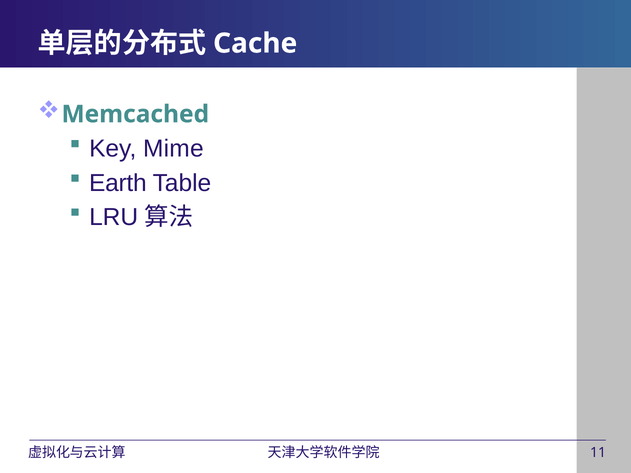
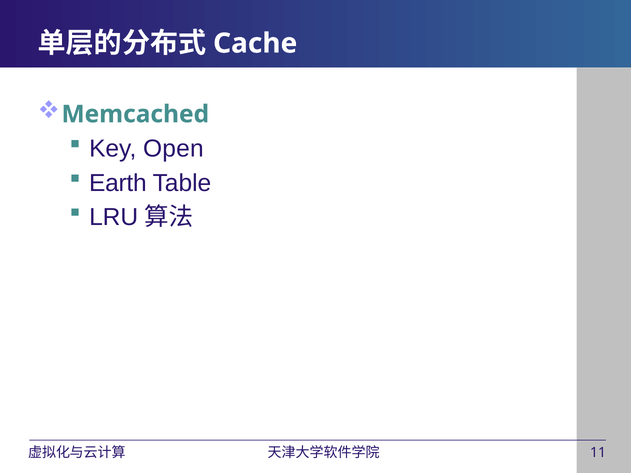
Mime: Mime -> Open
